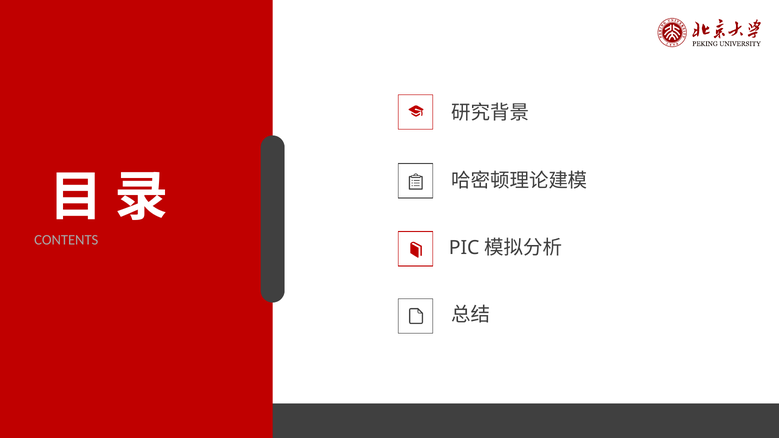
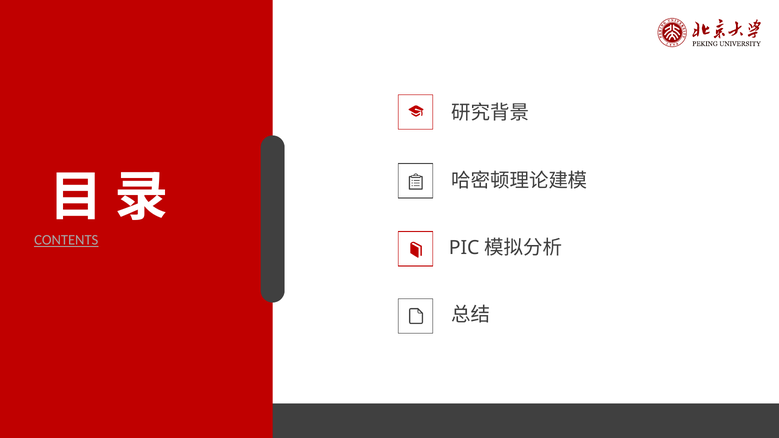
CONTENTS underline: none -> present
